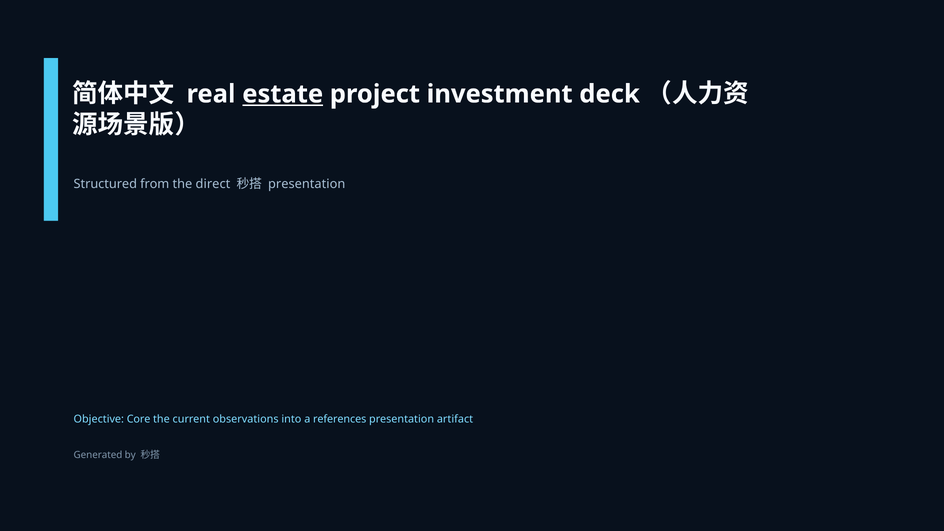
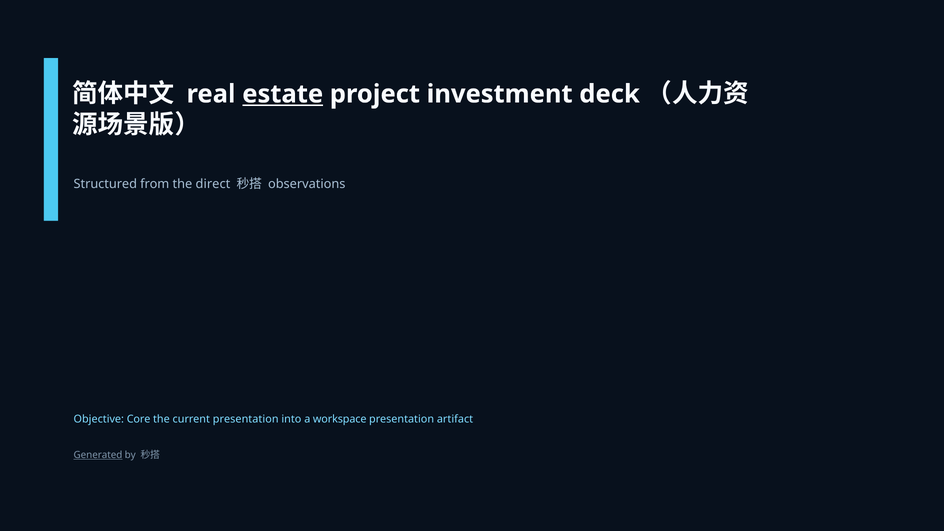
presentation at (307, 184): presentation -> observations
current observations: observations -> presentation
references: references -> workspace
Generated underline: none -> present
